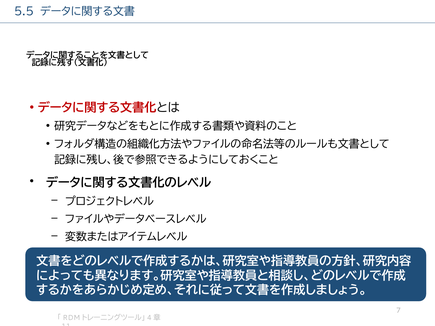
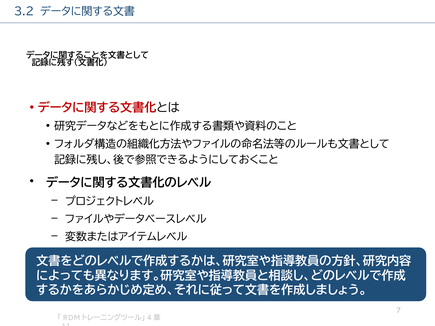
5.5: 5.5 -> 3.2
